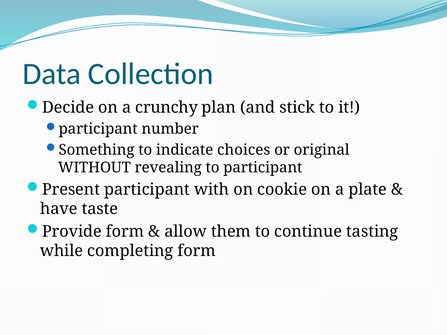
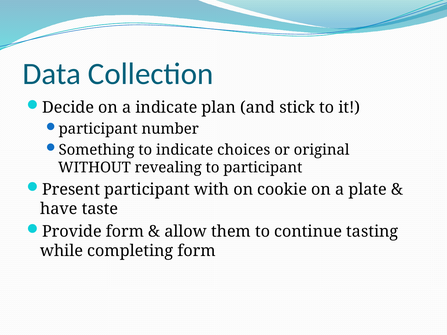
a crunchy: crunchy -> indicate
